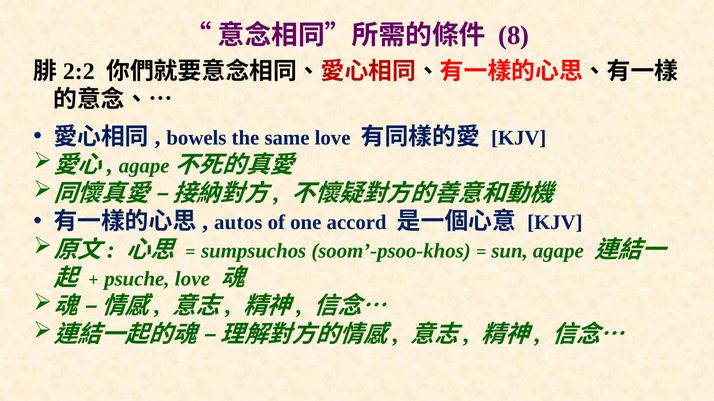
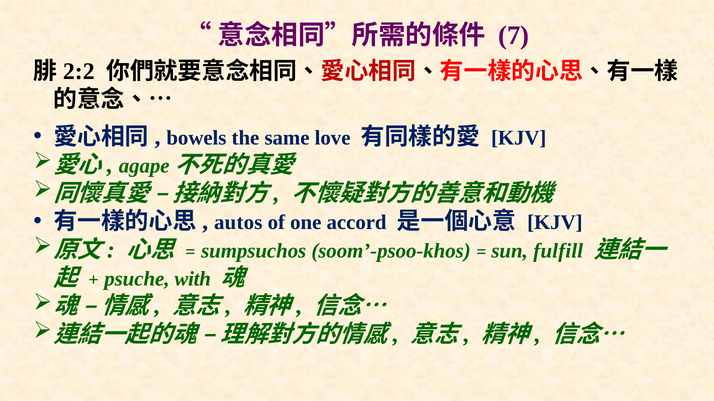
8: 8 -> 7
agape: agape -> fulfill
psuche love: love -> with
